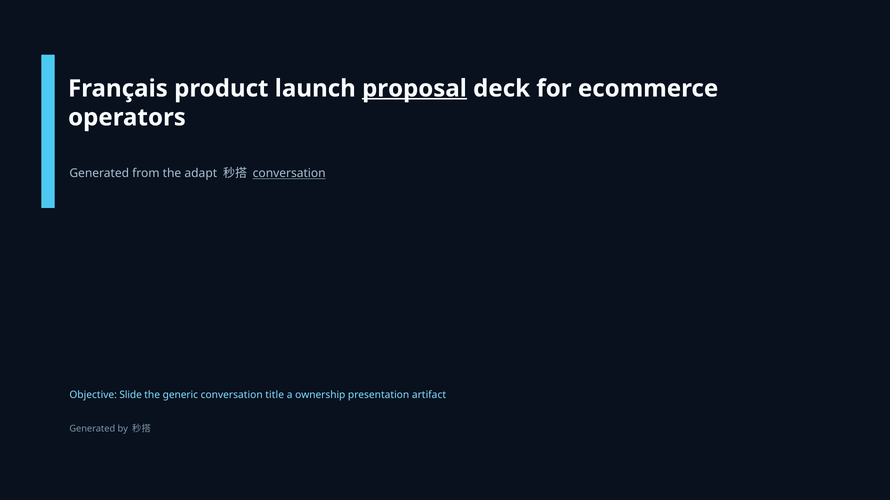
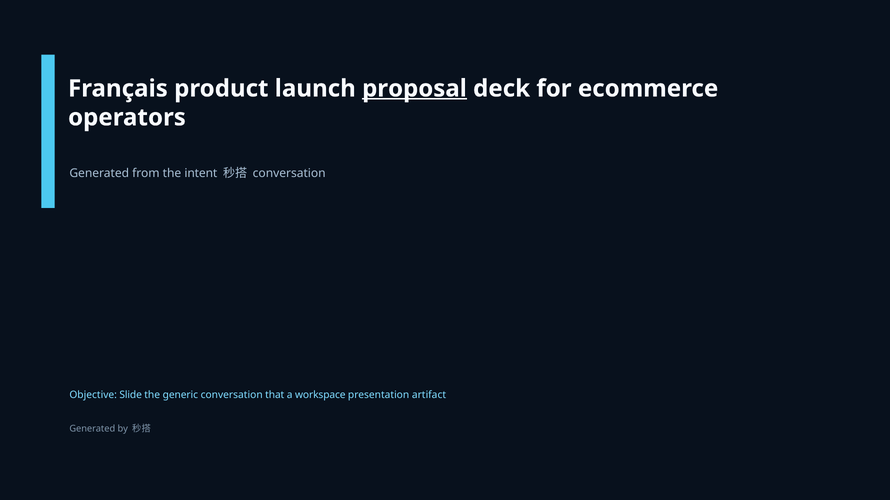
adapt: adapt -> intent
conversation at (289, 174) underline: present -> none
title: title -> that
ownership: ownership -> workspace
